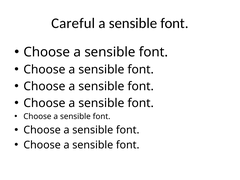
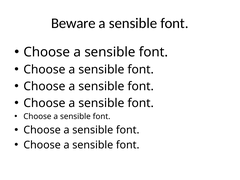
Careful: Careful -> Beware
